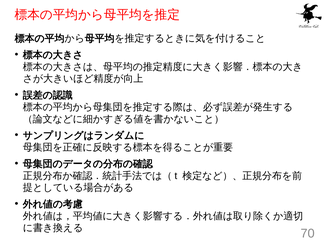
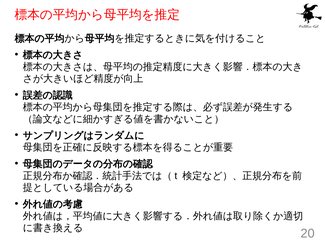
70: 70 -> 20
